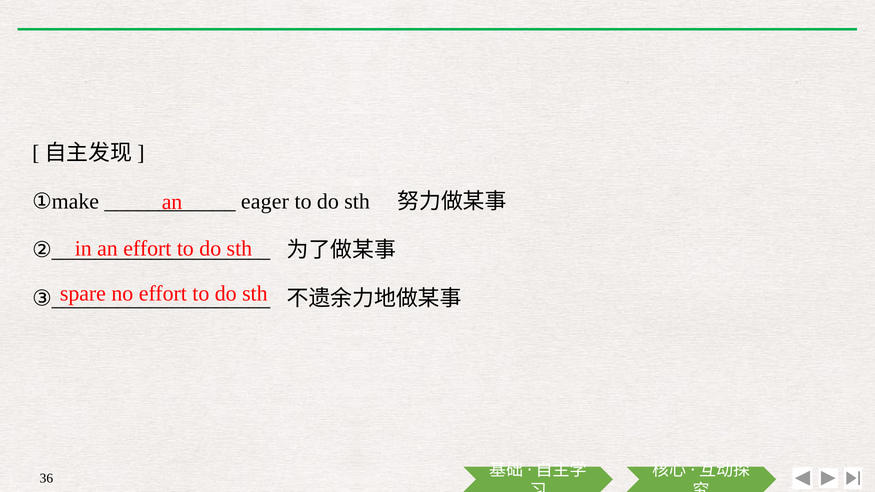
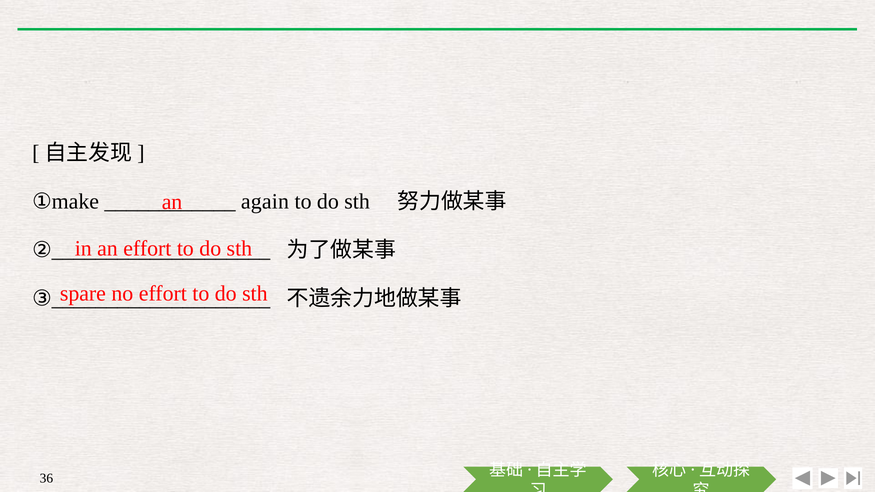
eager: eager -> again
